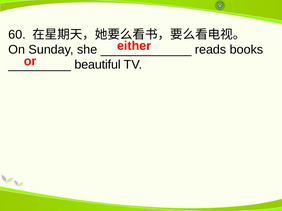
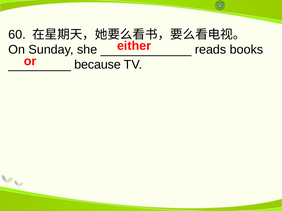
beautiful: beautiful -> because
